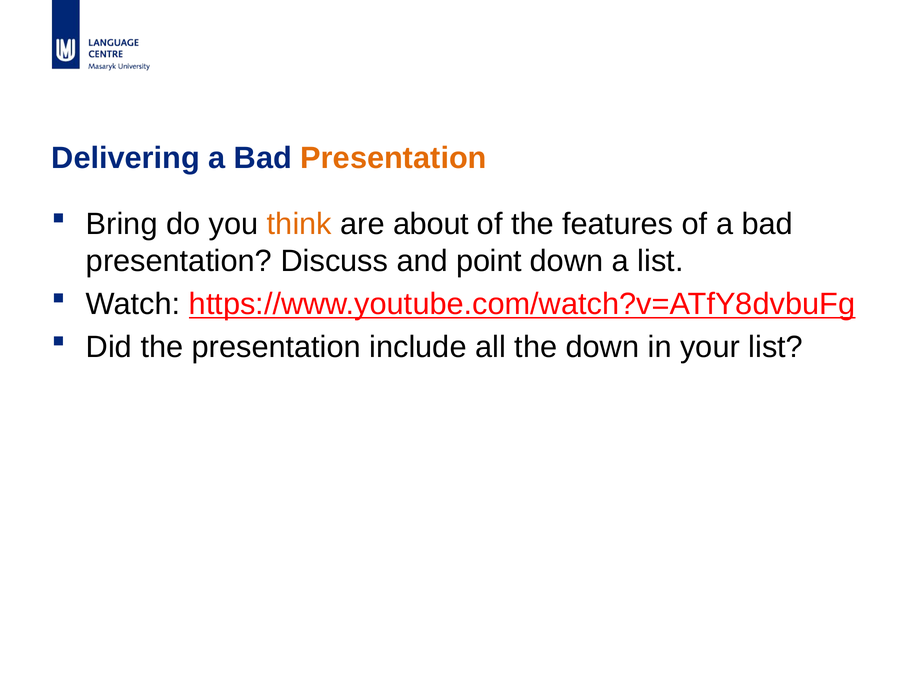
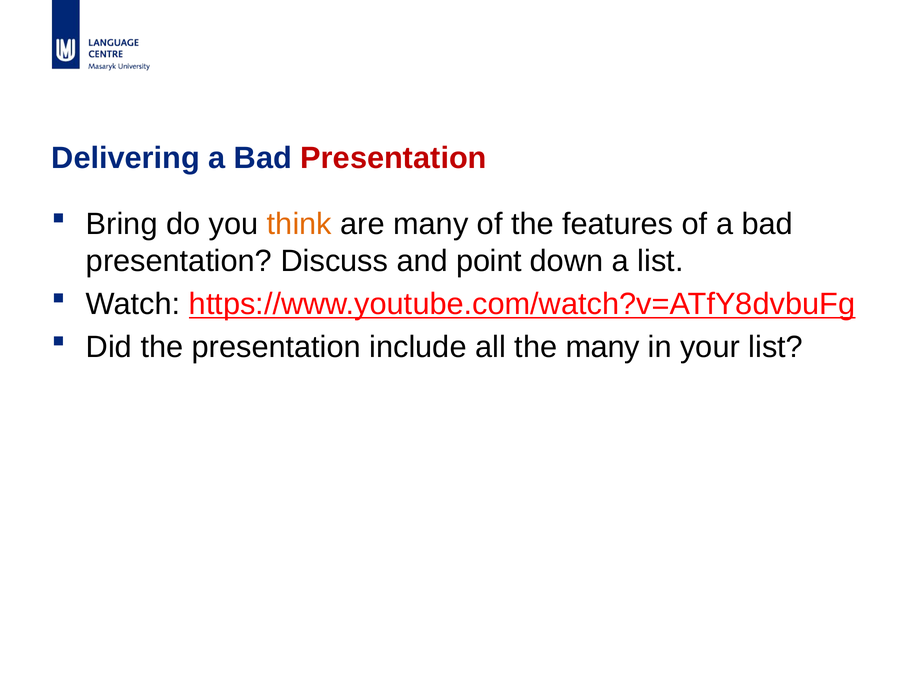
Presentation at (394, 158) colour: orange -> red
are about: about -> many
the down: down -> many
